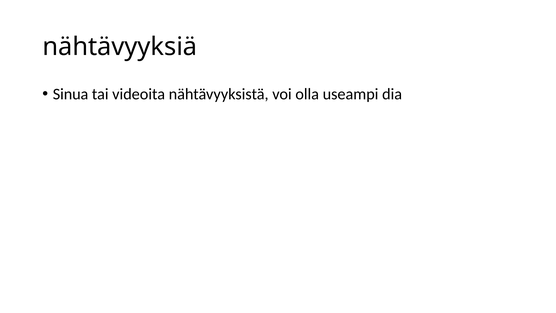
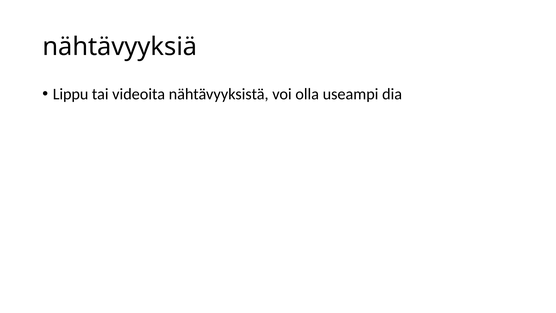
Sinua: Sinua -> Lippu
